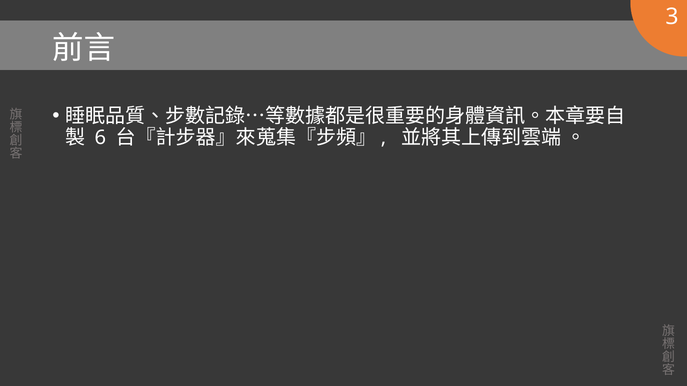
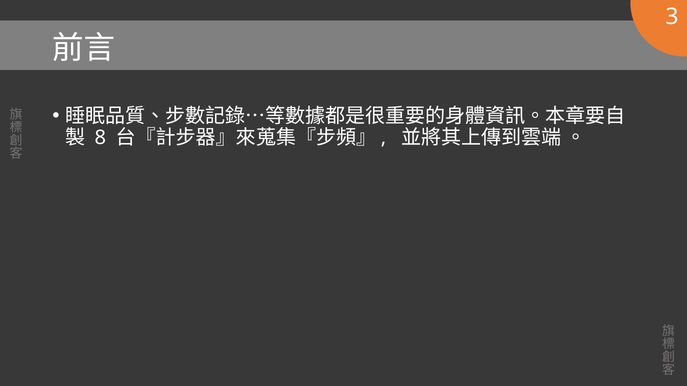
6: 6 -> 8
